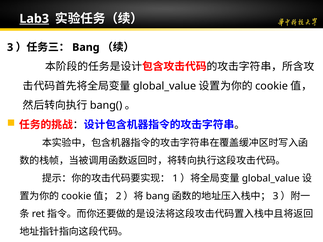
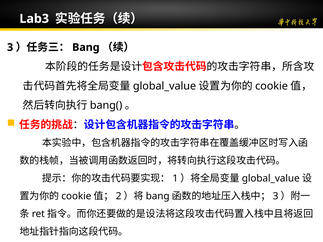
Lab3 underline: present -> none
